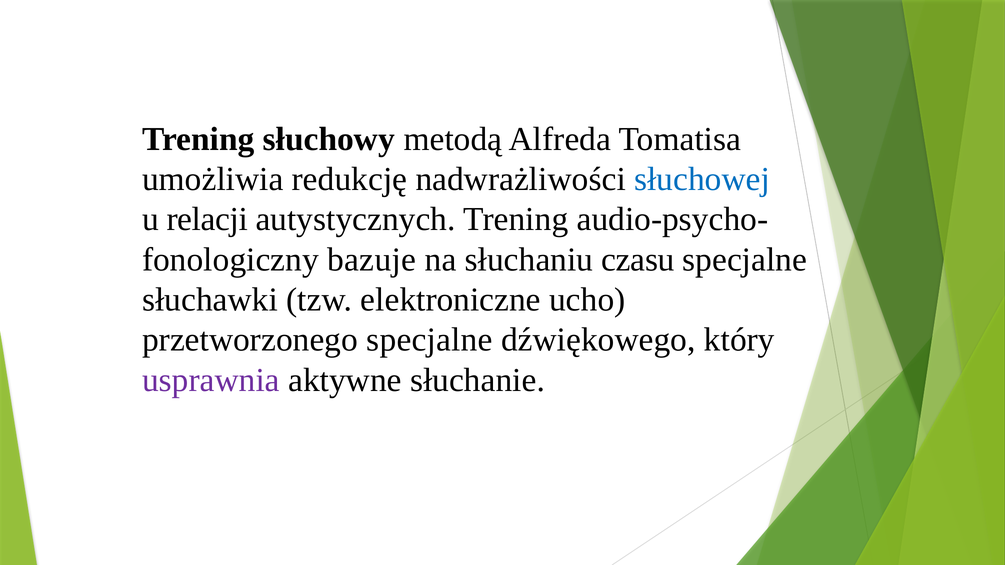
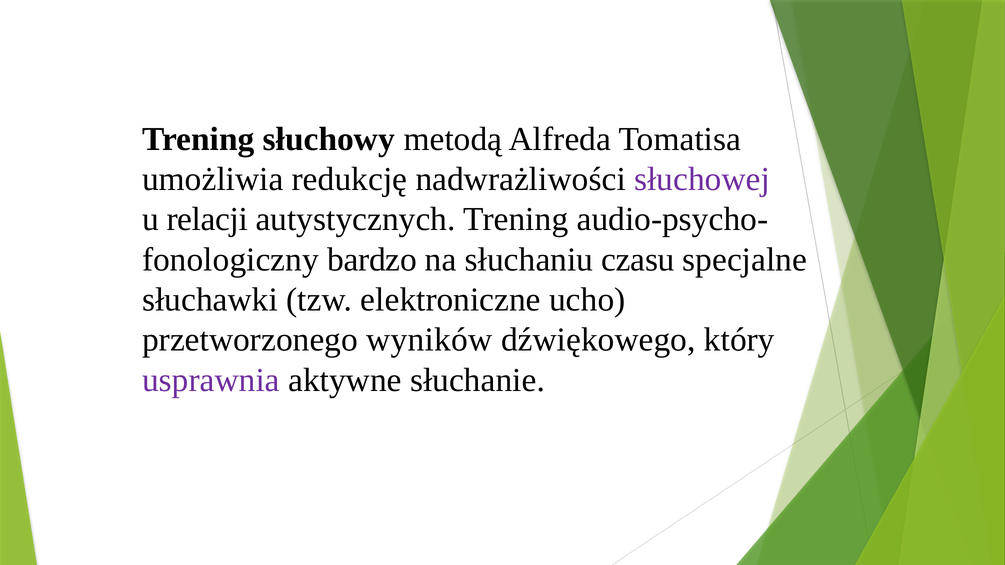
słuchowej colour: blue -> purple
bazuje: bazuje -> bardzo
przetworzonego specjalne: specjalne -> wyników
